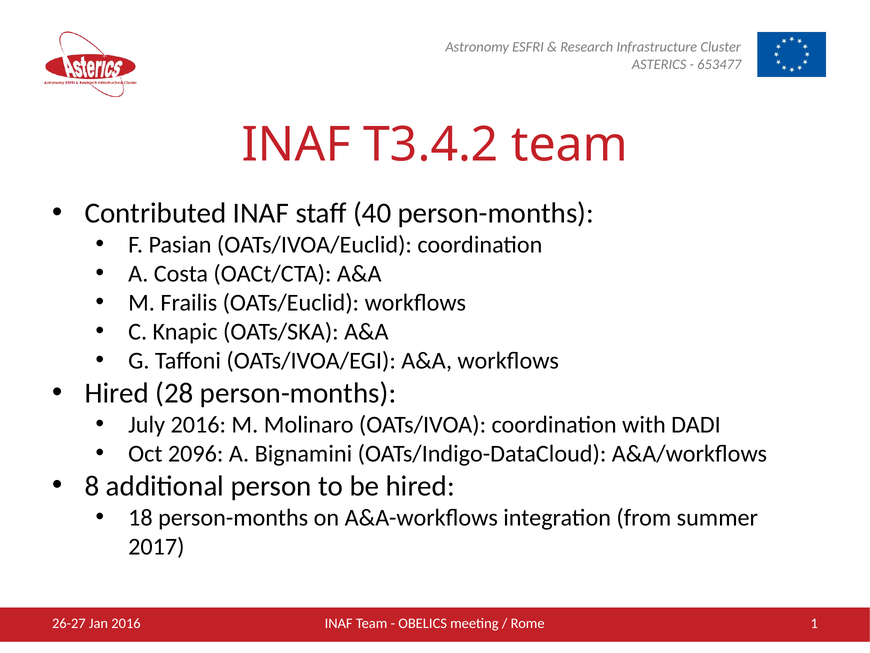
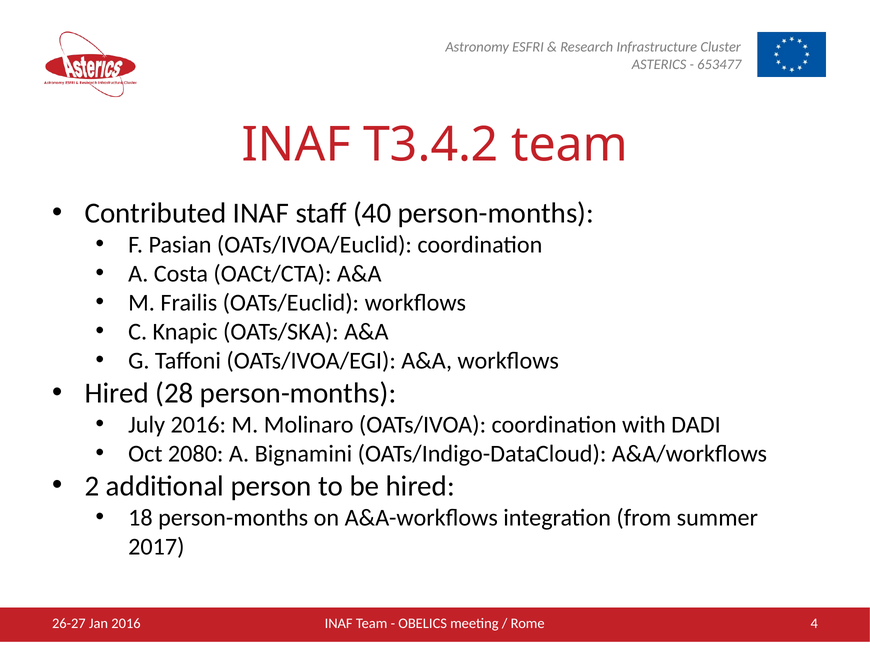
2096: 2096 -> 2080
8: 8 -> 2
1: 1 -> 4
